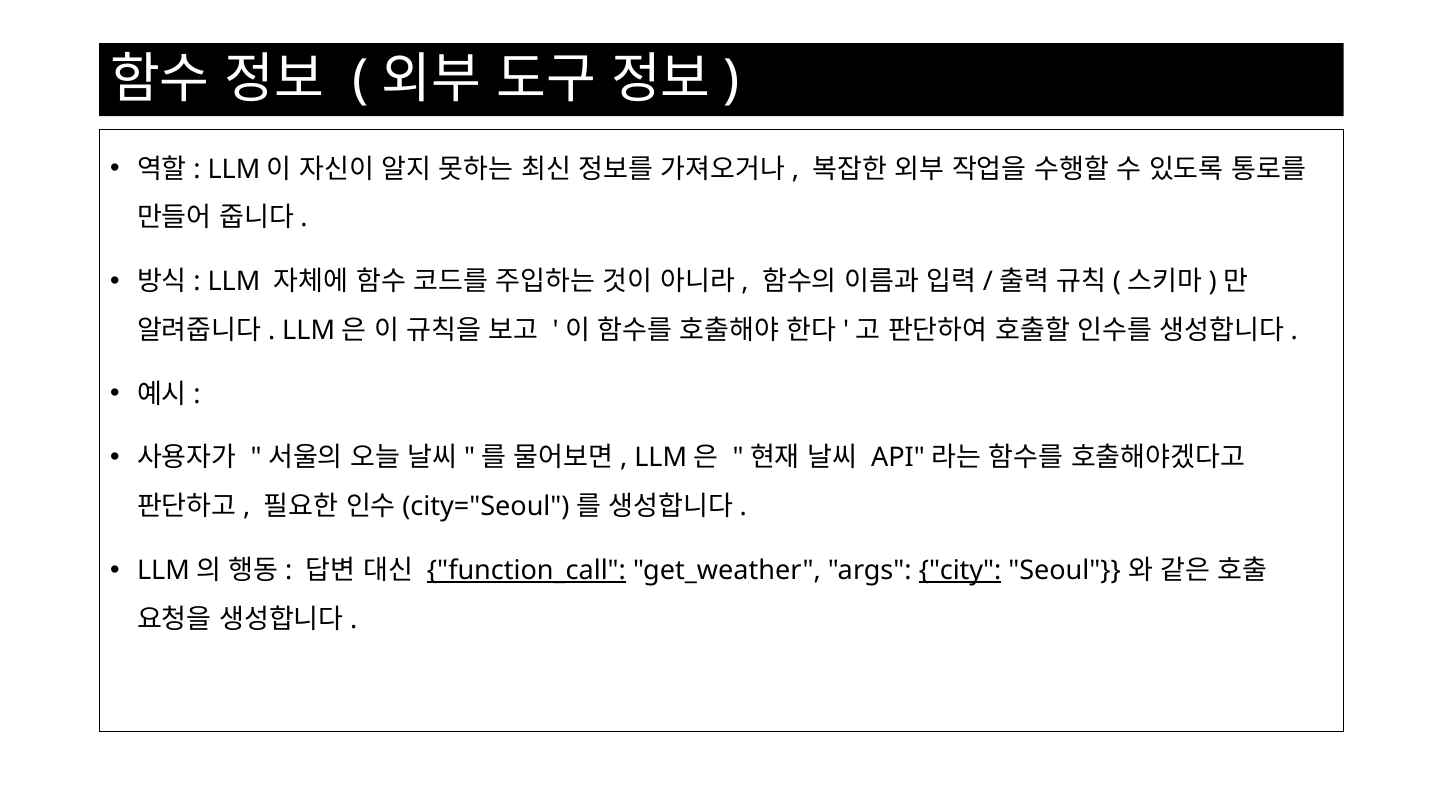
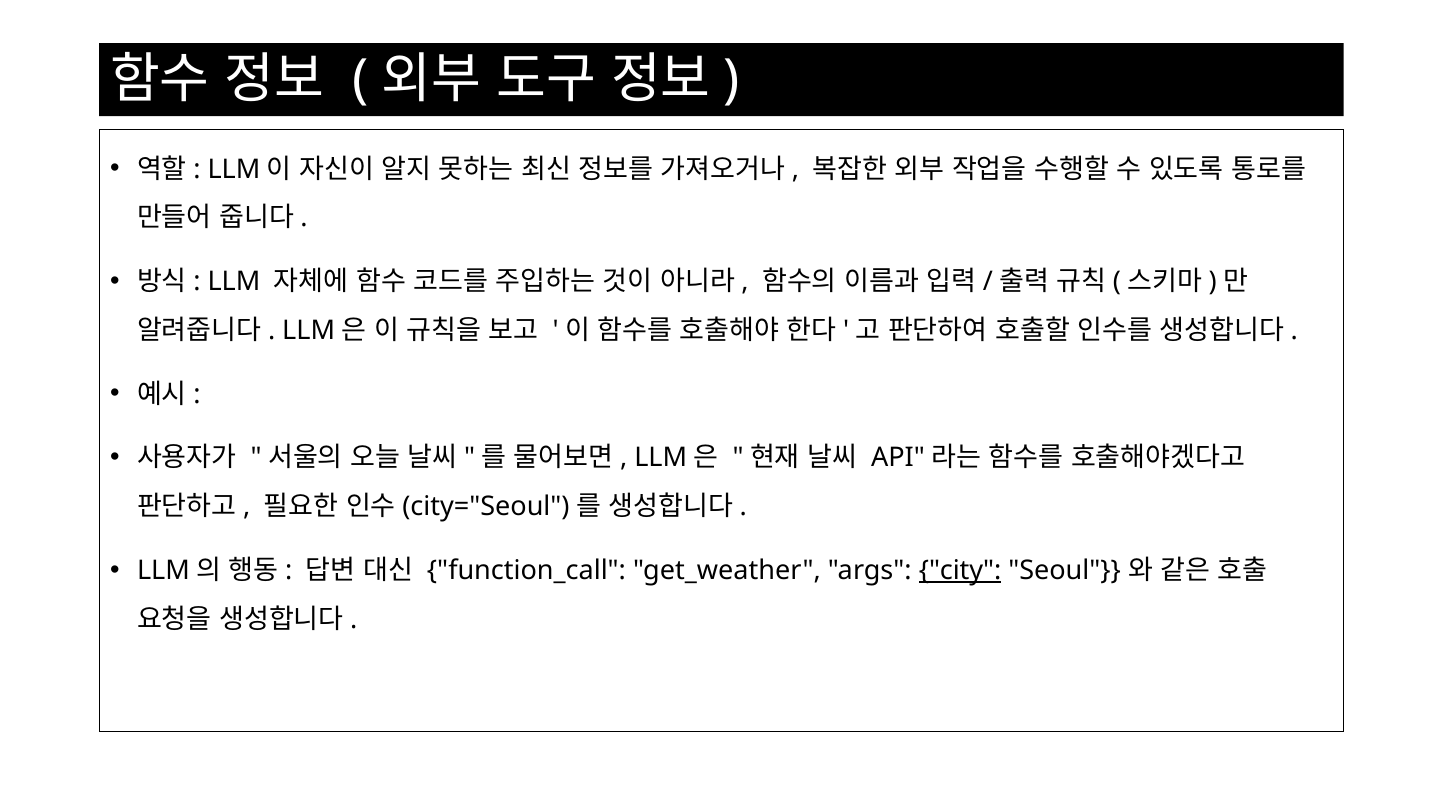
function_call underline: present -> none
